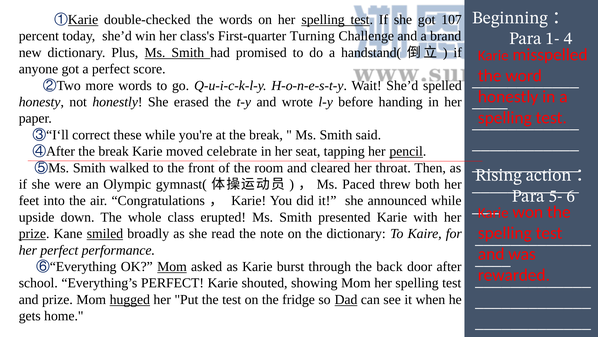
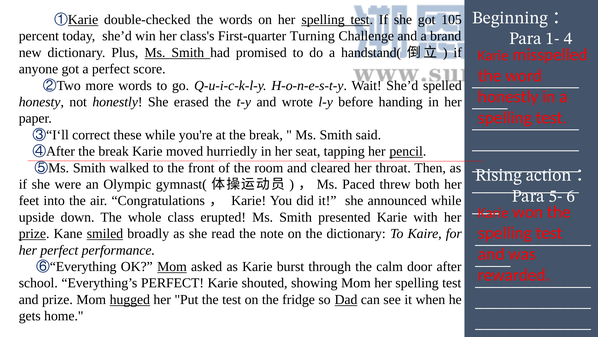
107: 107 -> 105
celebrate: celebrate -> hurriedly
back: back -> calm
